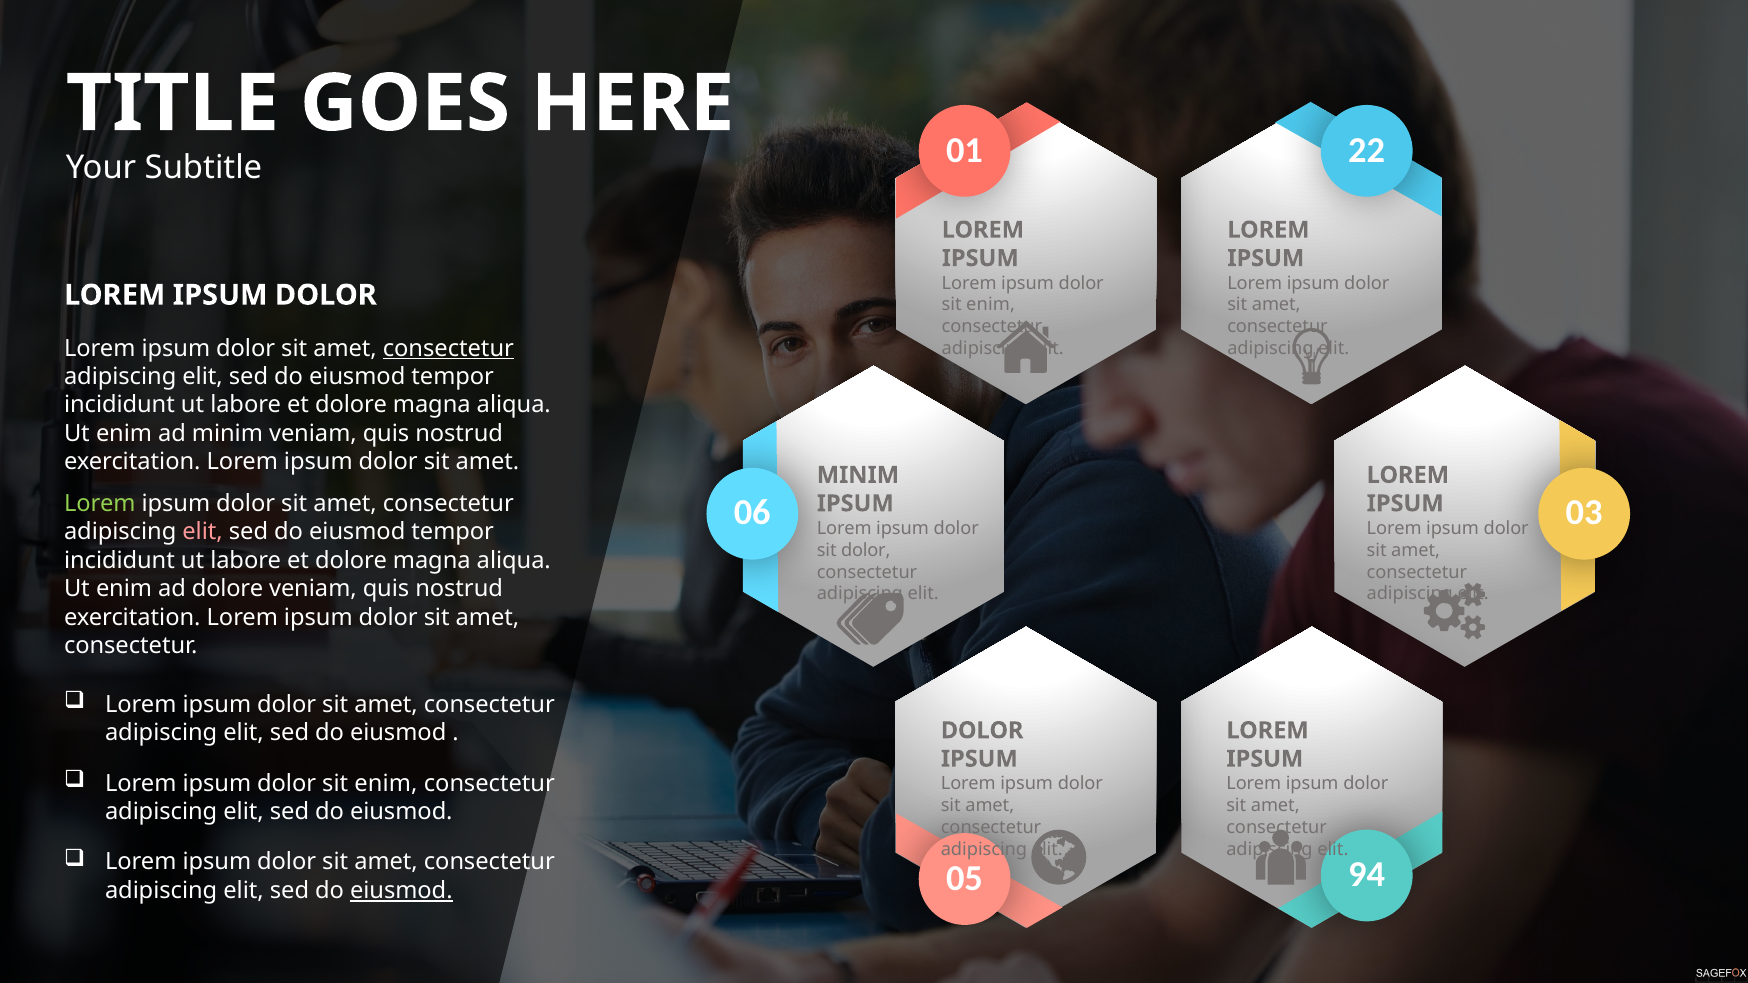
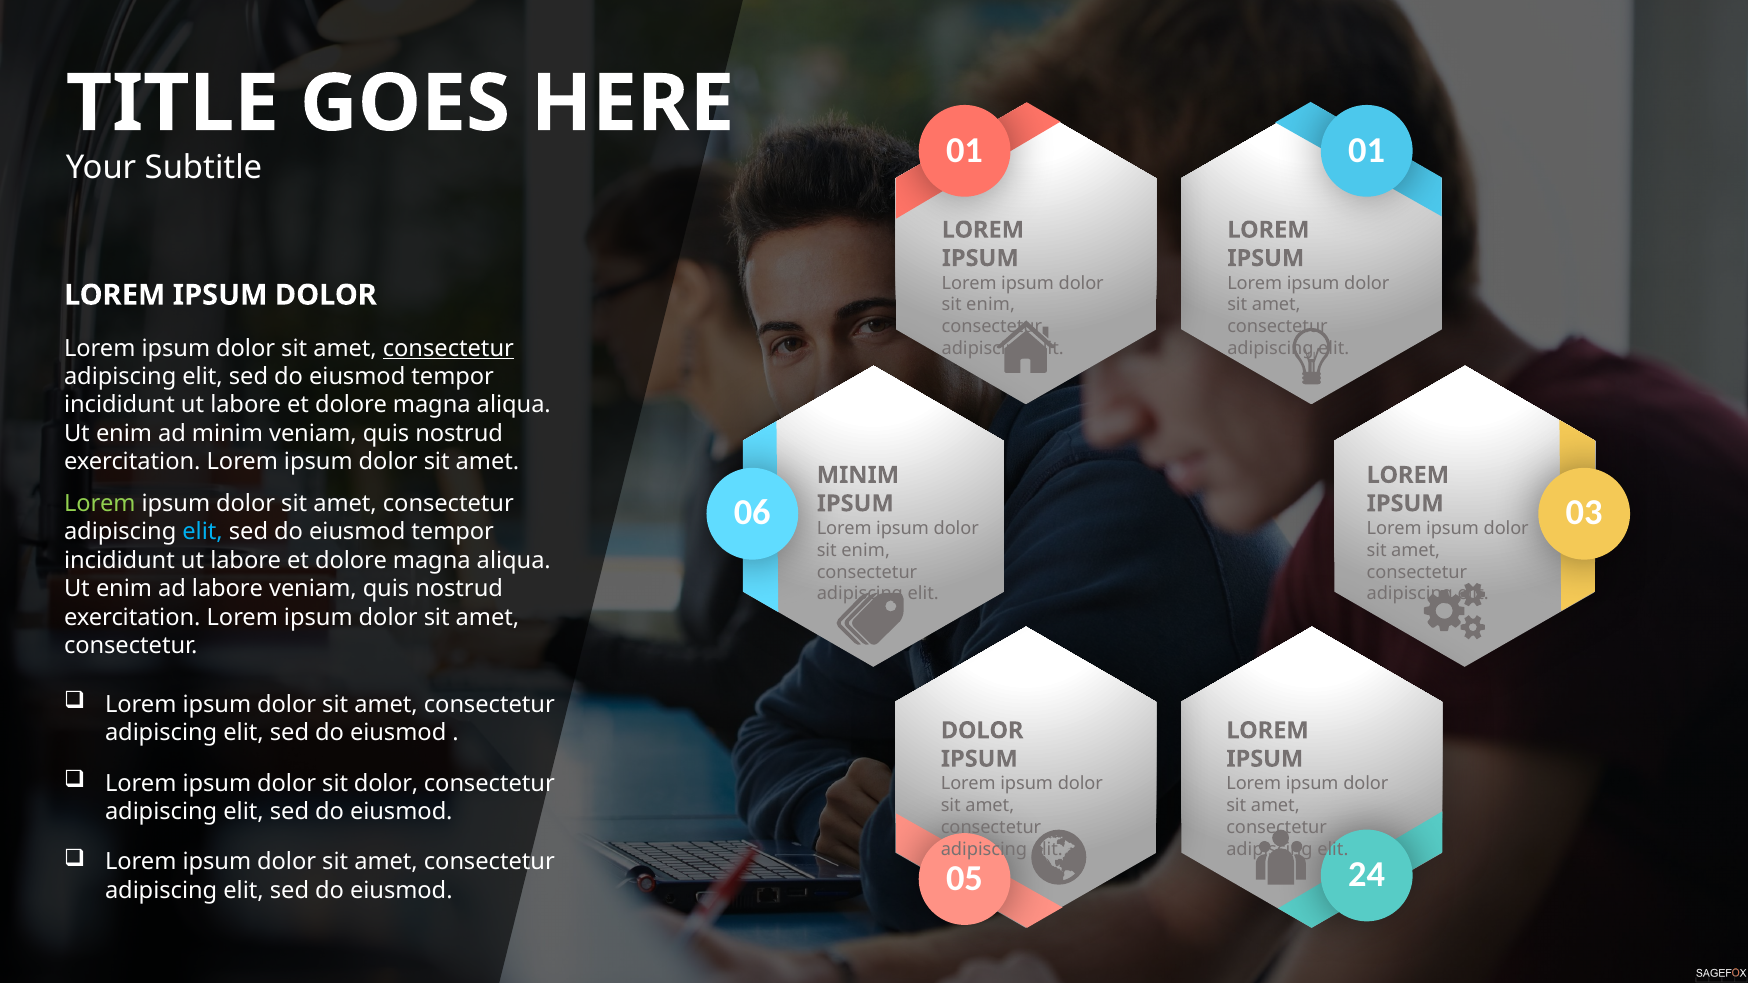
01 22: 22 -> 01
elit at (203, 532) colour: pink -> light blue
dolor at (866, 550): dolor -> enim
ad dolore: dolore -> labore
enim at (386, 784): enim -> dolor
94: 94 -> 24
eiusmod at (401, 891) underline: present -> none
